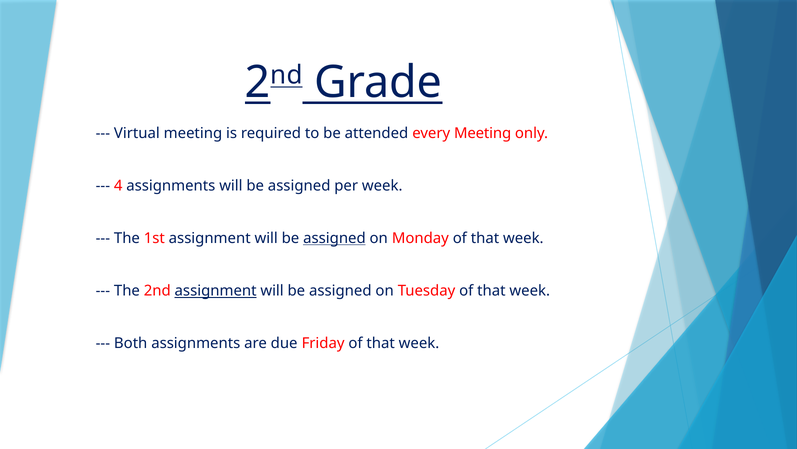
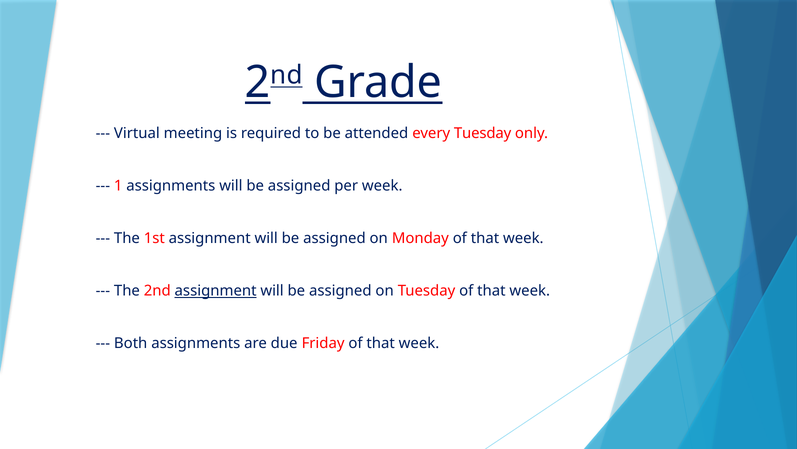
every Meeting: Meeting -> Tuesday
4: 4 -> 1
assigned at (334, 238) underline: present -> none
